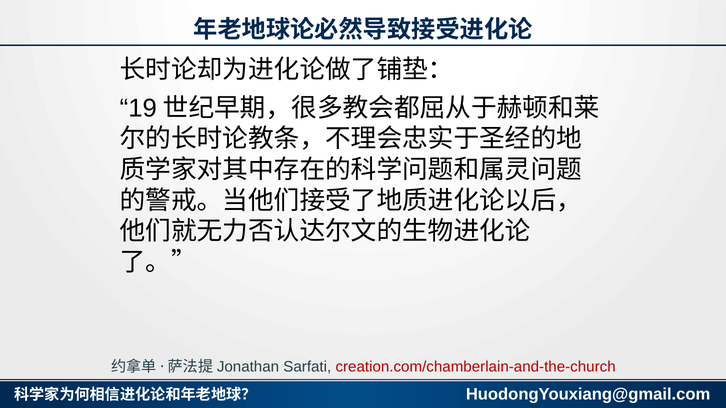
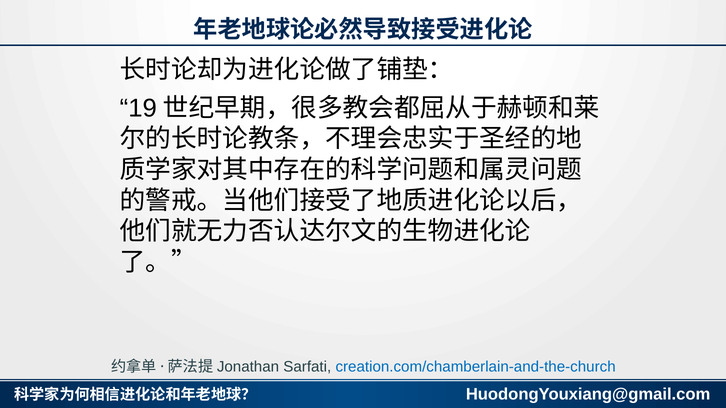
creation.com/chamberlain-and-the-church colour: red -> blue
